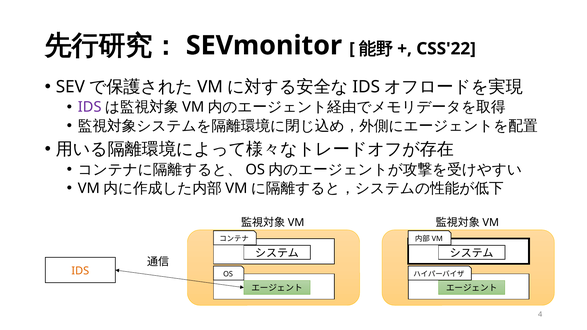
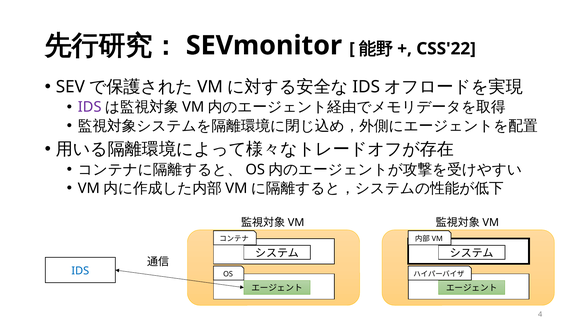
IDS at (80, 271) colour: orange -> blue
